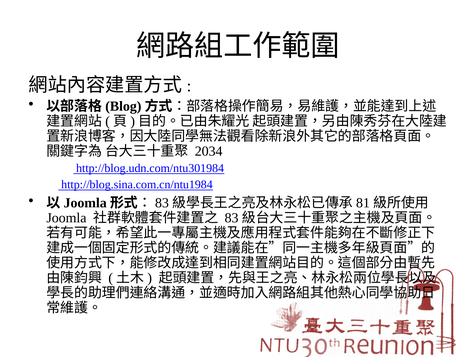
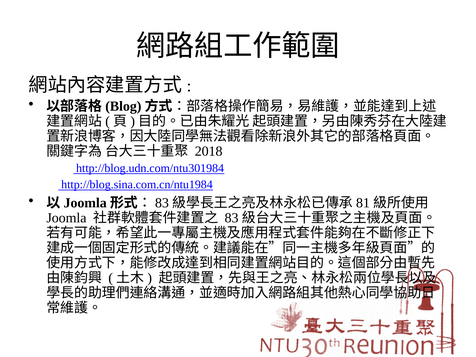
2034: 2034 -> 2018
